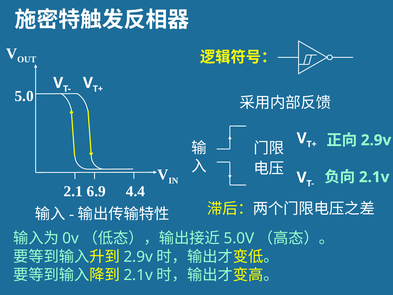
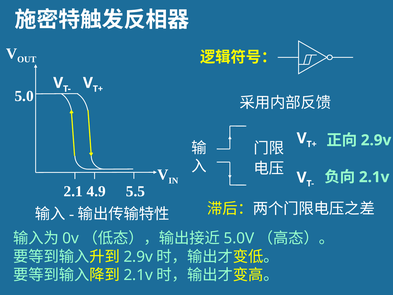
6.9: 6.9 -> 4.9
4.4: 4.4 -> 5.5
